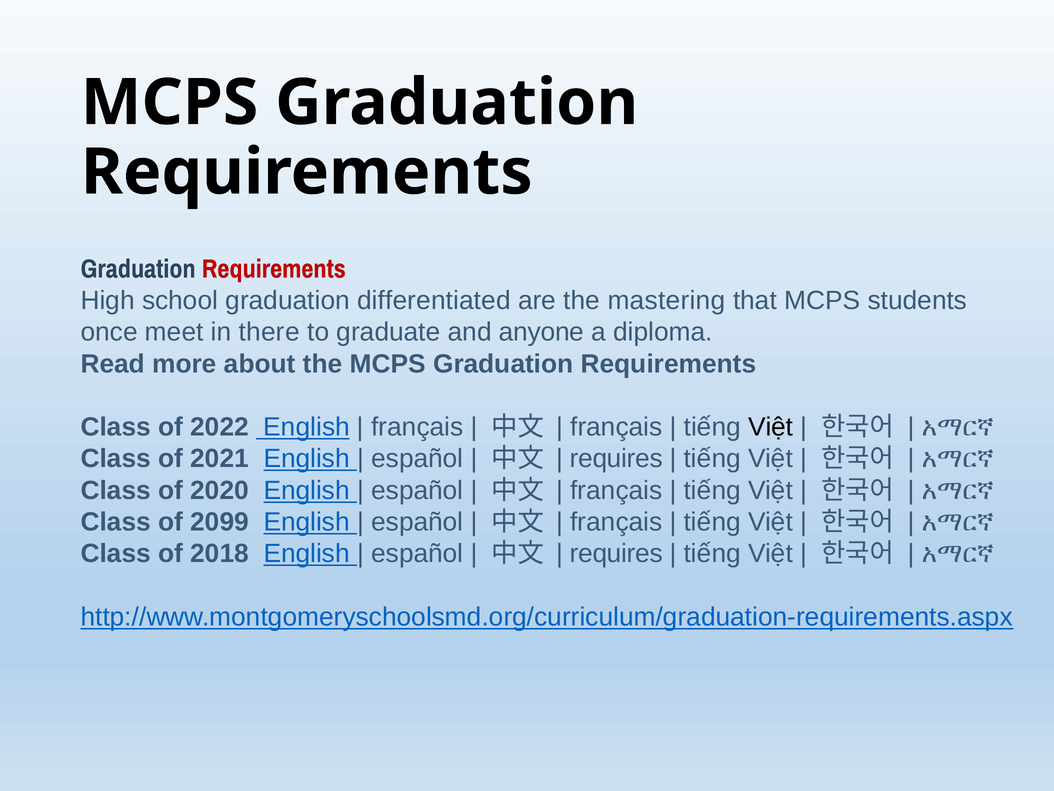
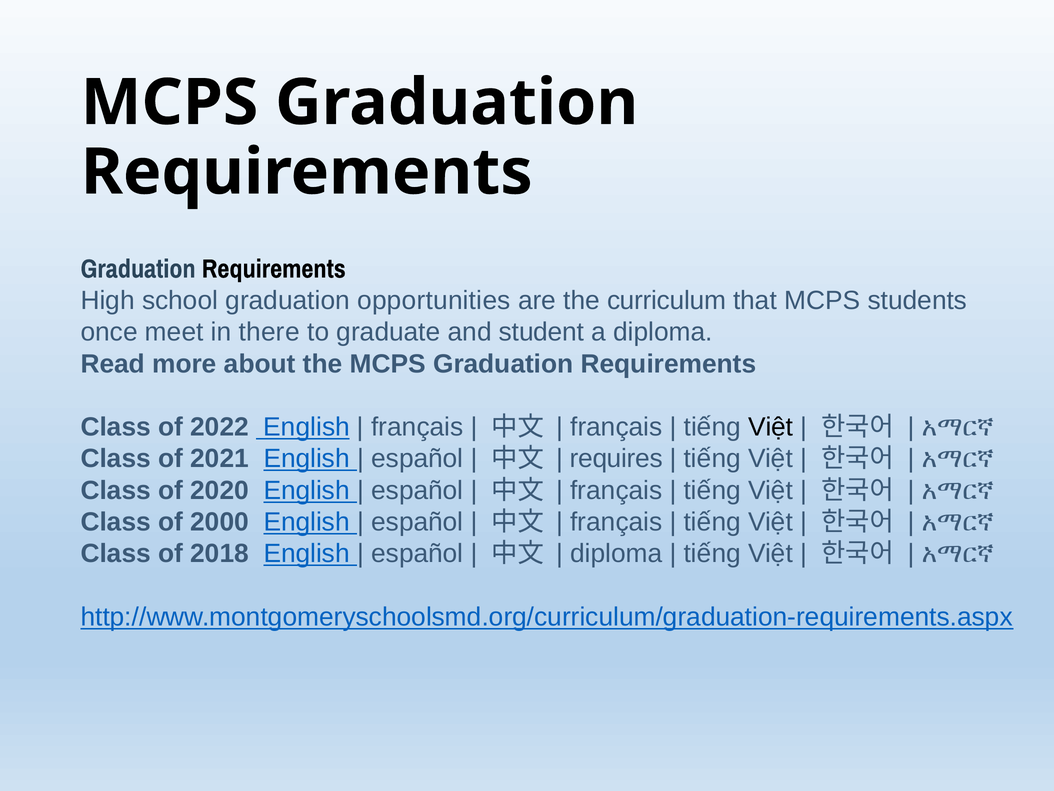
Requirements at (274, 269) colour: red -> black
differentiated: differentiated -> opportunities
mastering: mastering -> curriculum
anyone: anyone -> student
2099: 2099 -> 2000
requires at (616, 553): requires -> diploma
